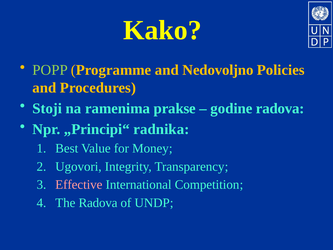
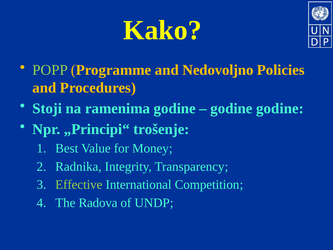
ramenima prakse: prakse -> godine
godine radova: radova -> godine
radnika: radnika -> trošenje
Ugovori: Ugovori -> Radnika
Effective colour: pink -> light green
